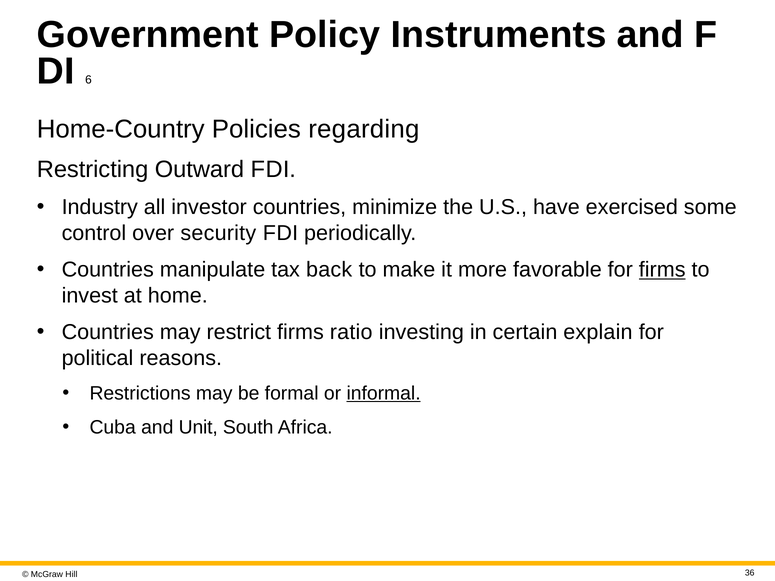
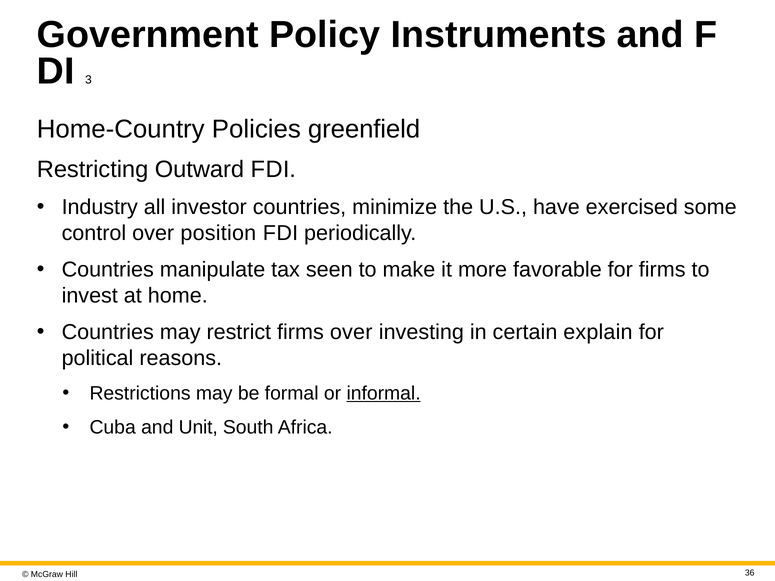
6: 6 -> 3
regarding: regarding -> greenfield
security: security -> position
back: back -> seen
firms at (662, 270) underline: present -> none
firms ratio: ratio -> over
